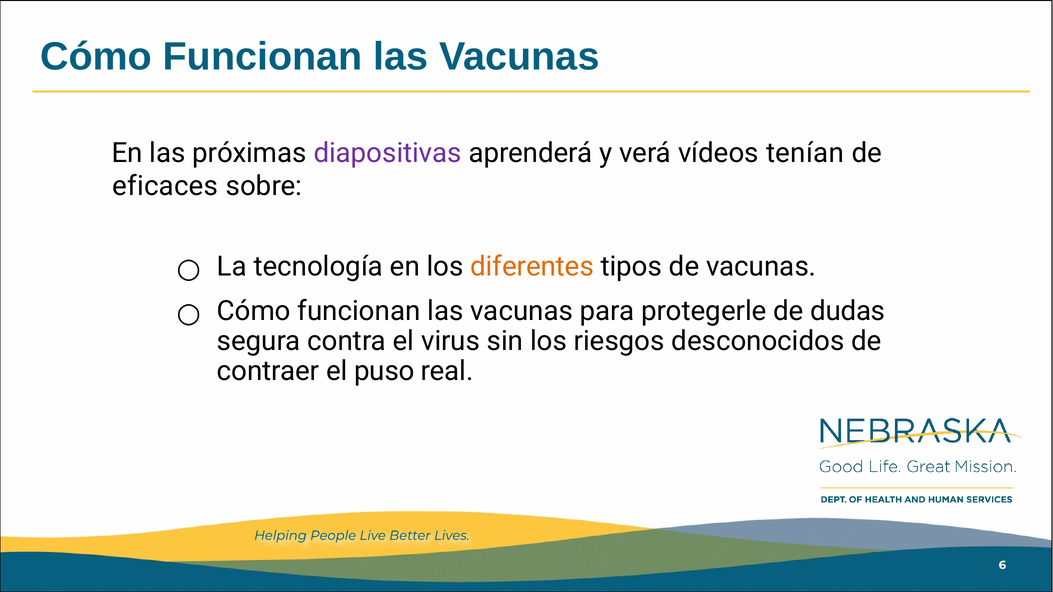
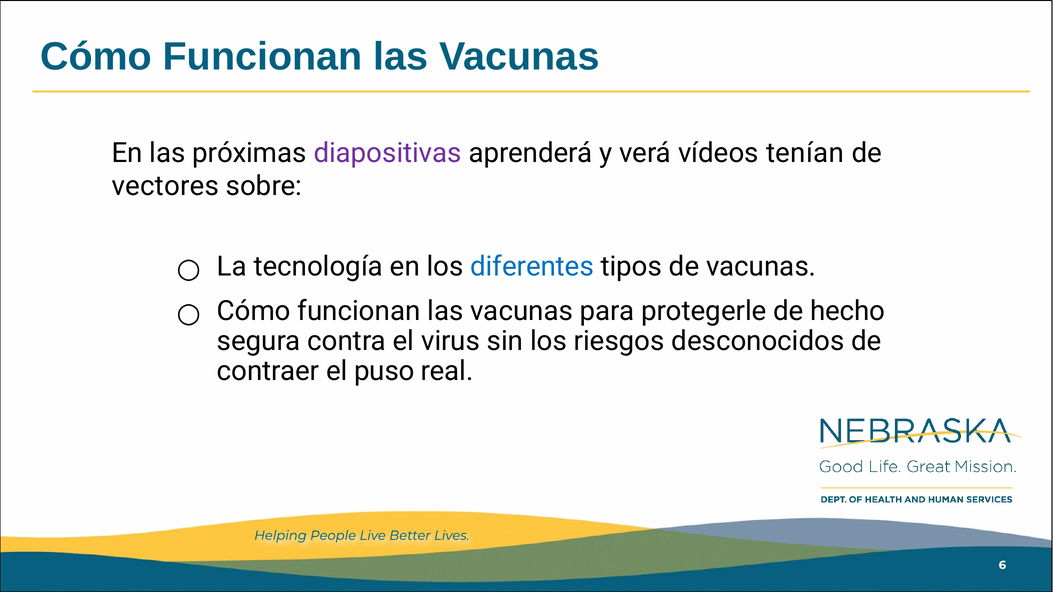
eficaces: eficaces -> vectores
diferentes colour: orange -> blue
dudas: dudas -> hecho
